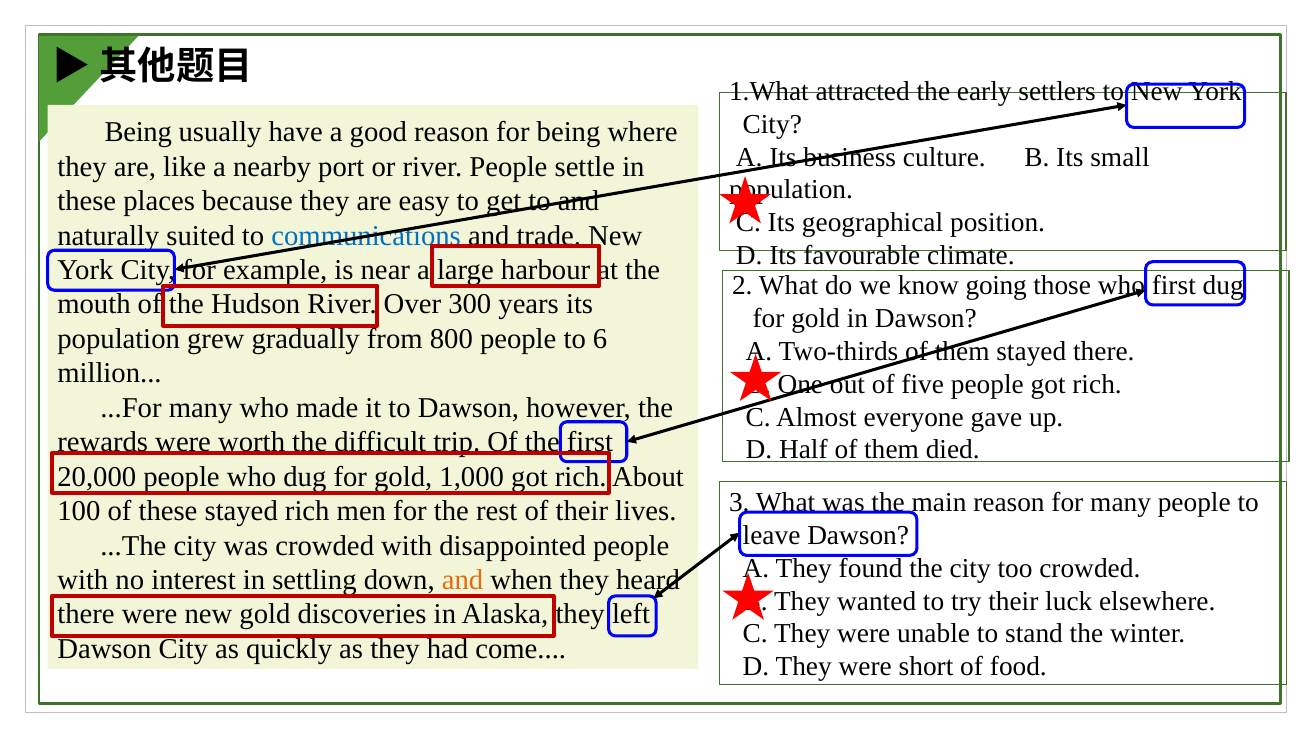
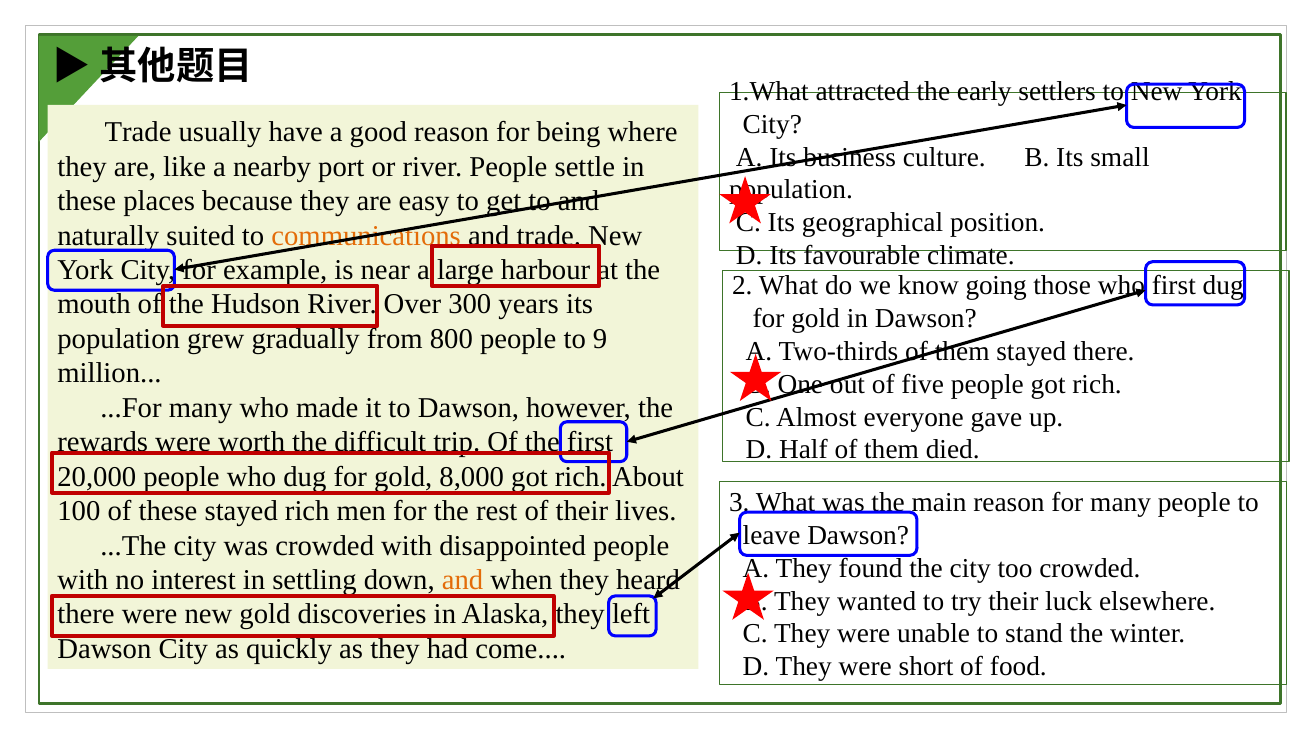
Being at (138, 132): Being -> Trade
communications colour: blue -> orange
6: 6 -> 9
1,000: 1,000 -> 8,000
